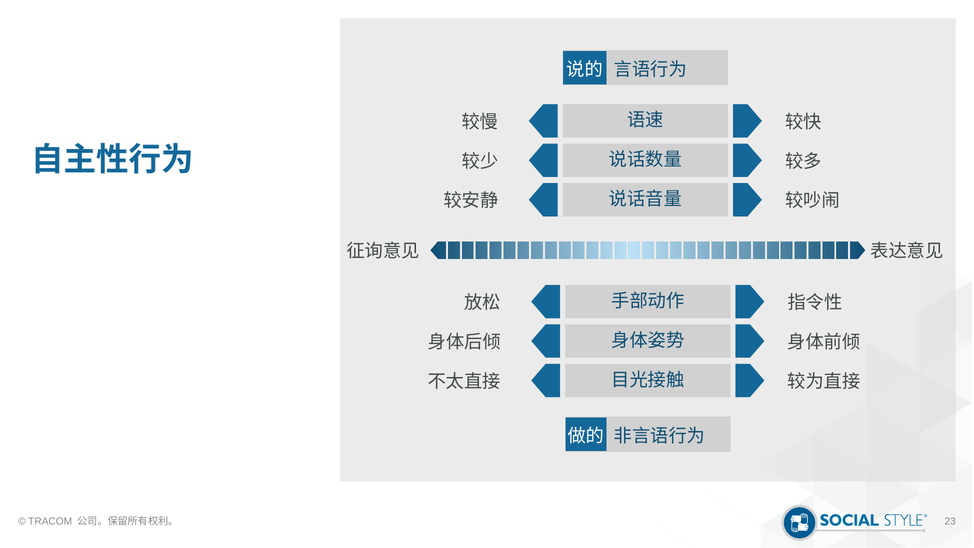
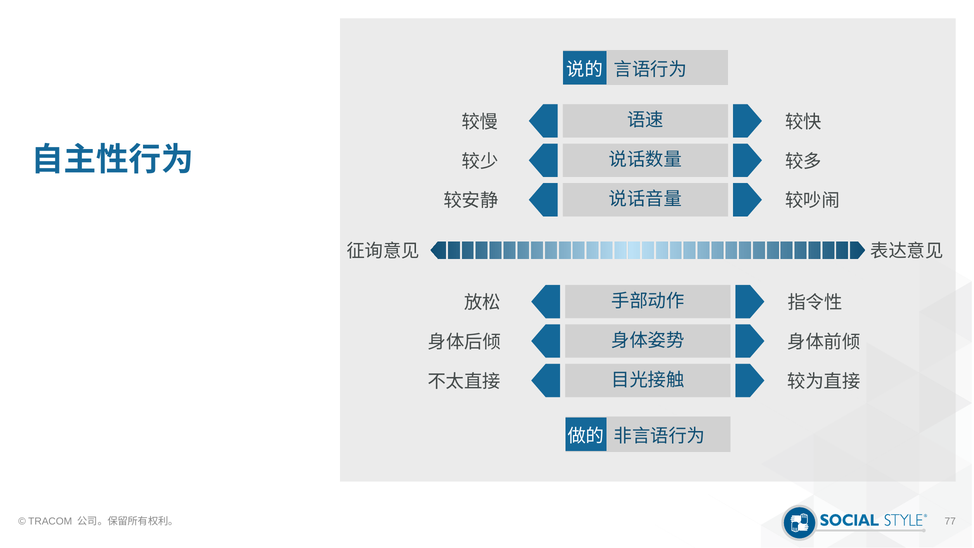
23: 23 -> 77
